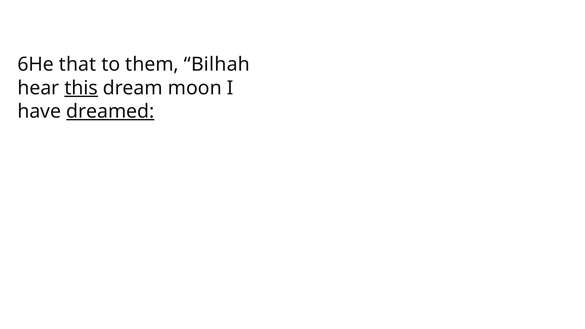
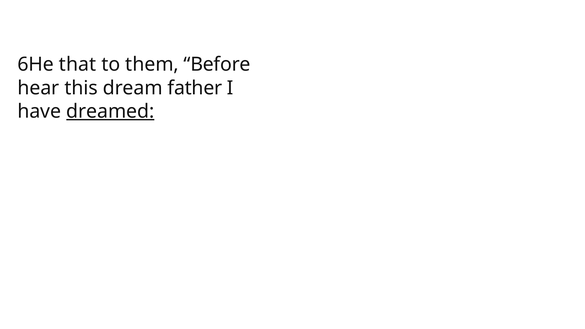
Bilhah: Bilhah -> Before
this underline: present -> none
moon: moon -> father
